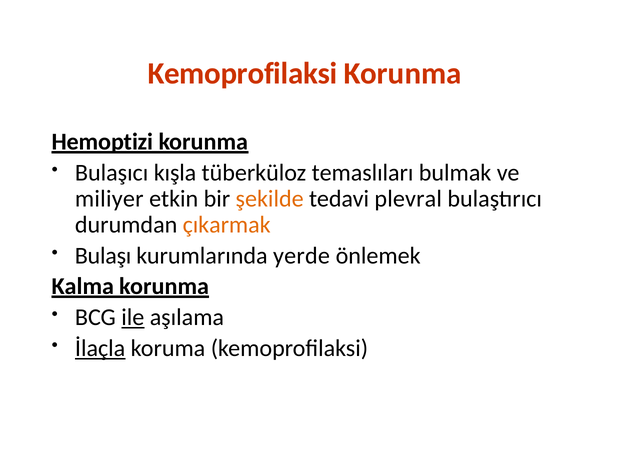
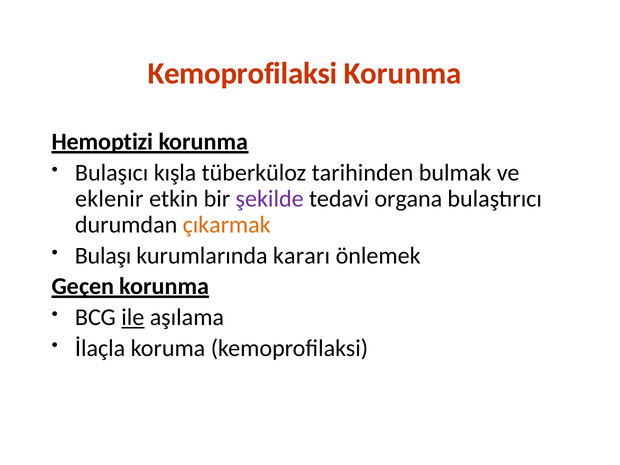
temaslıları: temaslıları -> tarihinden
miliyer: miliyer -> eklenir
şekilde colour: orange -> purple
plevral: plevral -> organa
yerde: yerde -> kararı
Kalma: Kalma -> Geçen
İlaçla underline: present -> none
